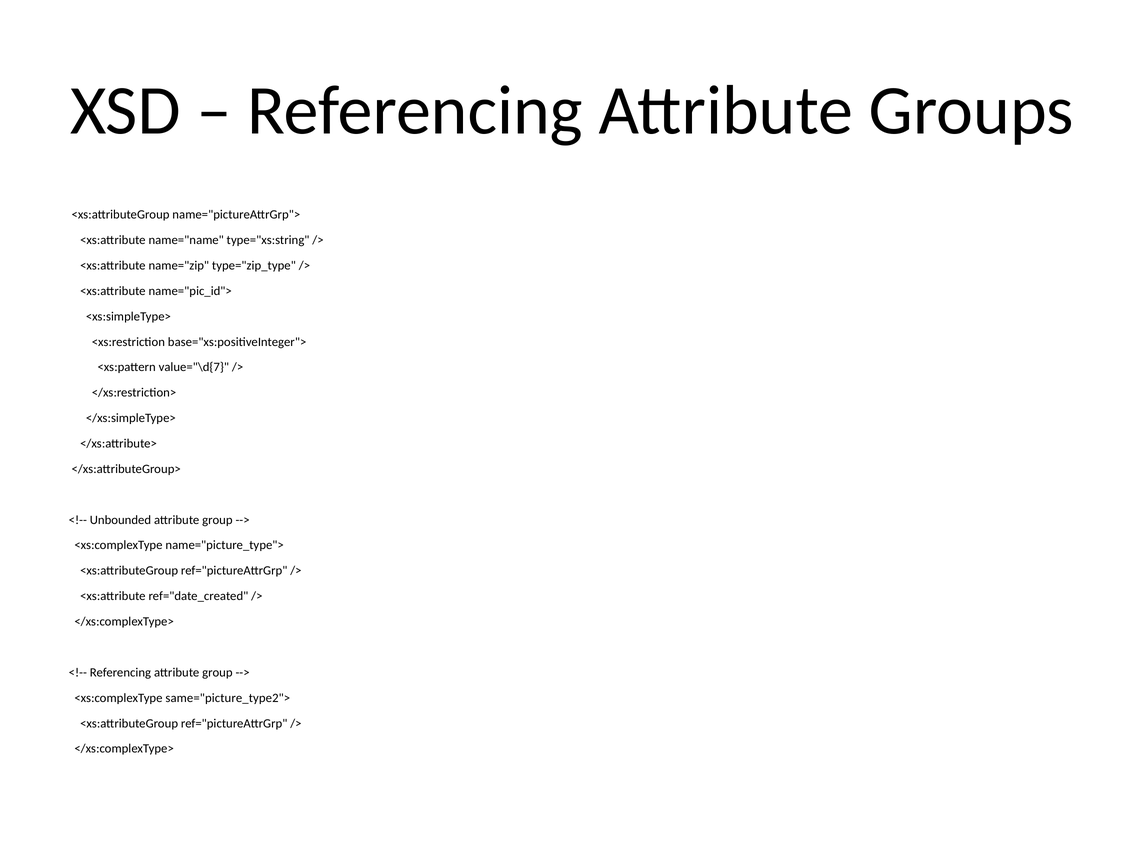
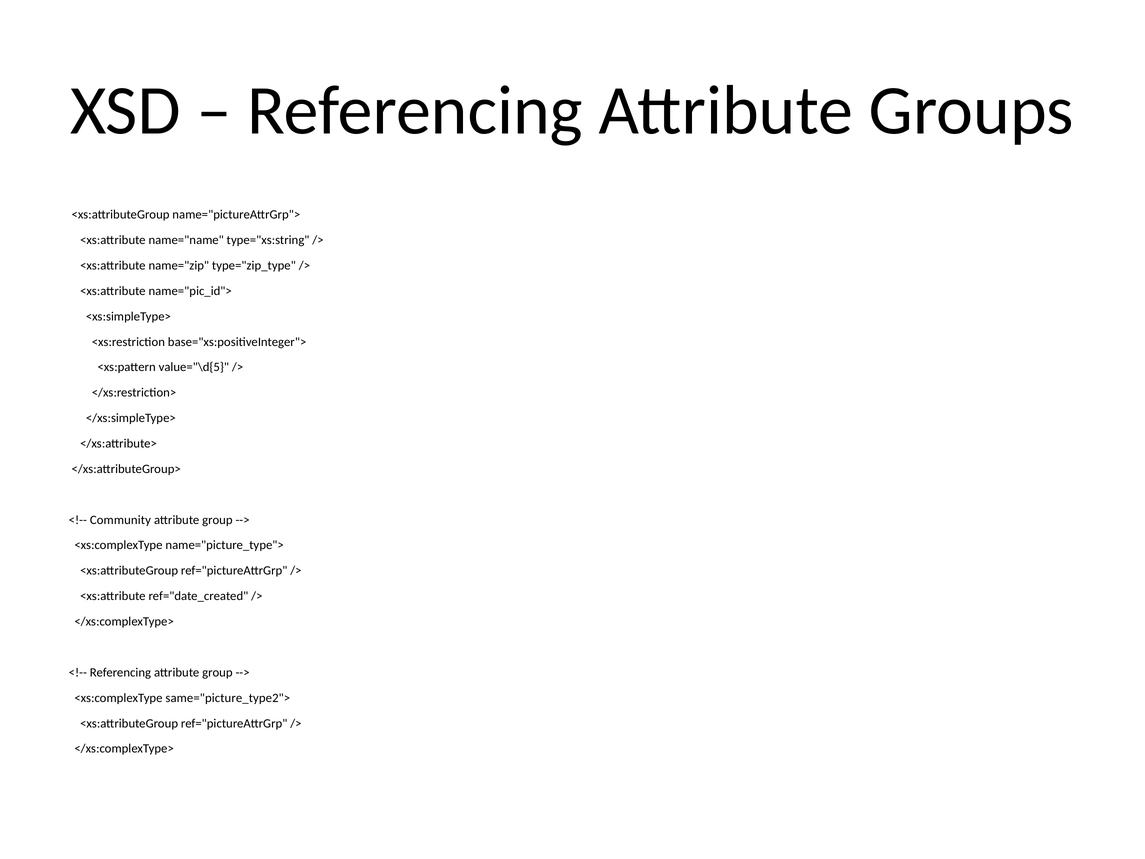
value="\d{7: value="\d{7 -> value="\d{5
Unbounded: Unbounded -> Community
